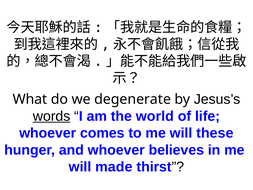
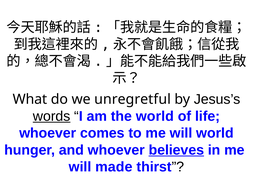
degenerate: degenerate -> unregretful
will these: these -> world
believes underline: none -> present
